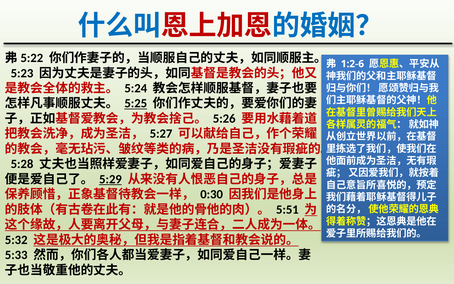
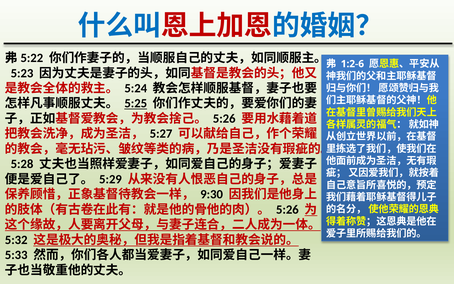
5:29 underline: present -> none
0:30: 0:30 -> 9:30
5:51 at (287, 209): 5:51 -> 5:26
